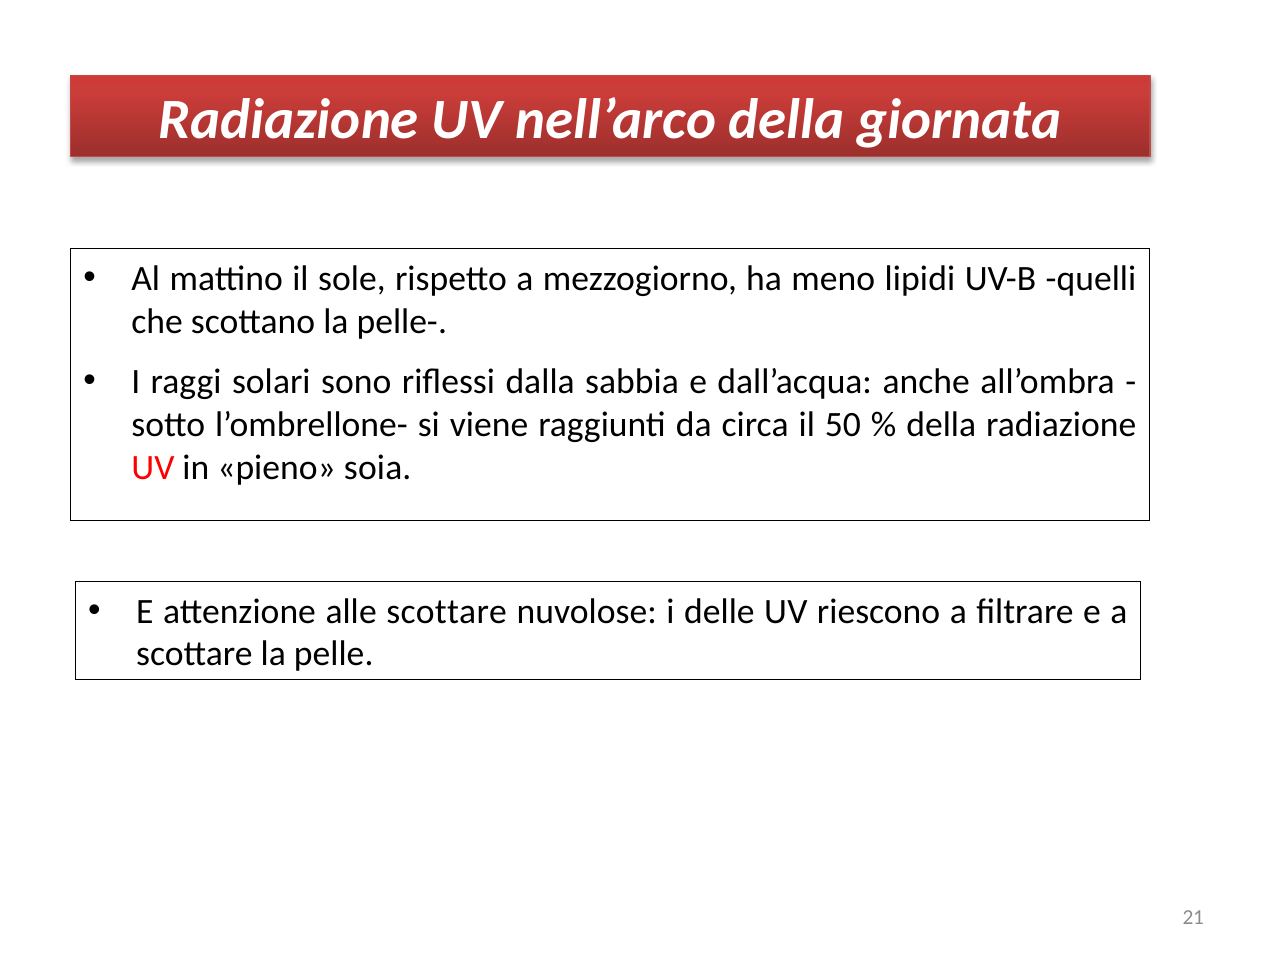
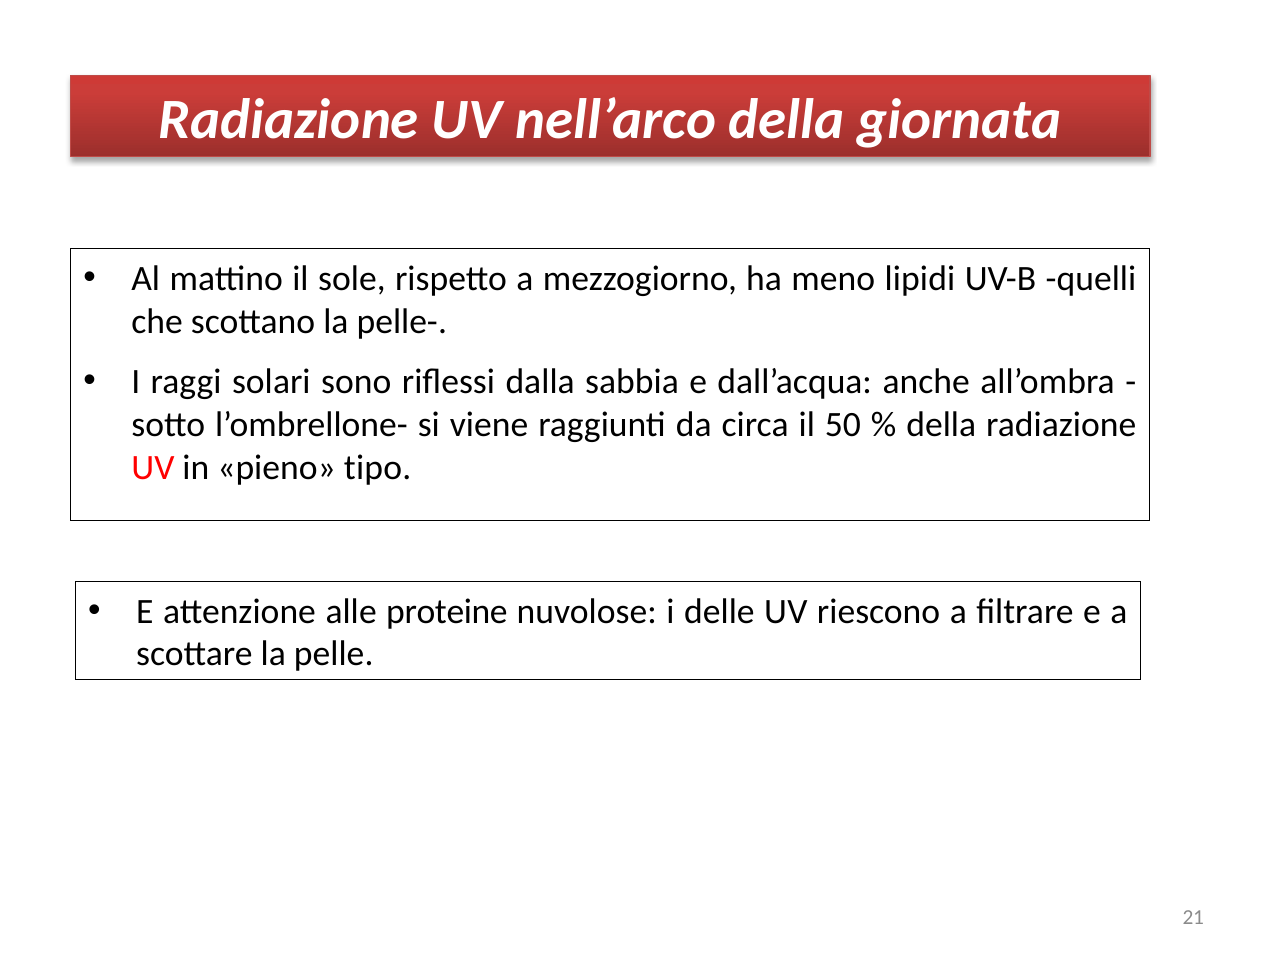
soia: soia -> tipo
alle scottare: scottare -> proteine
